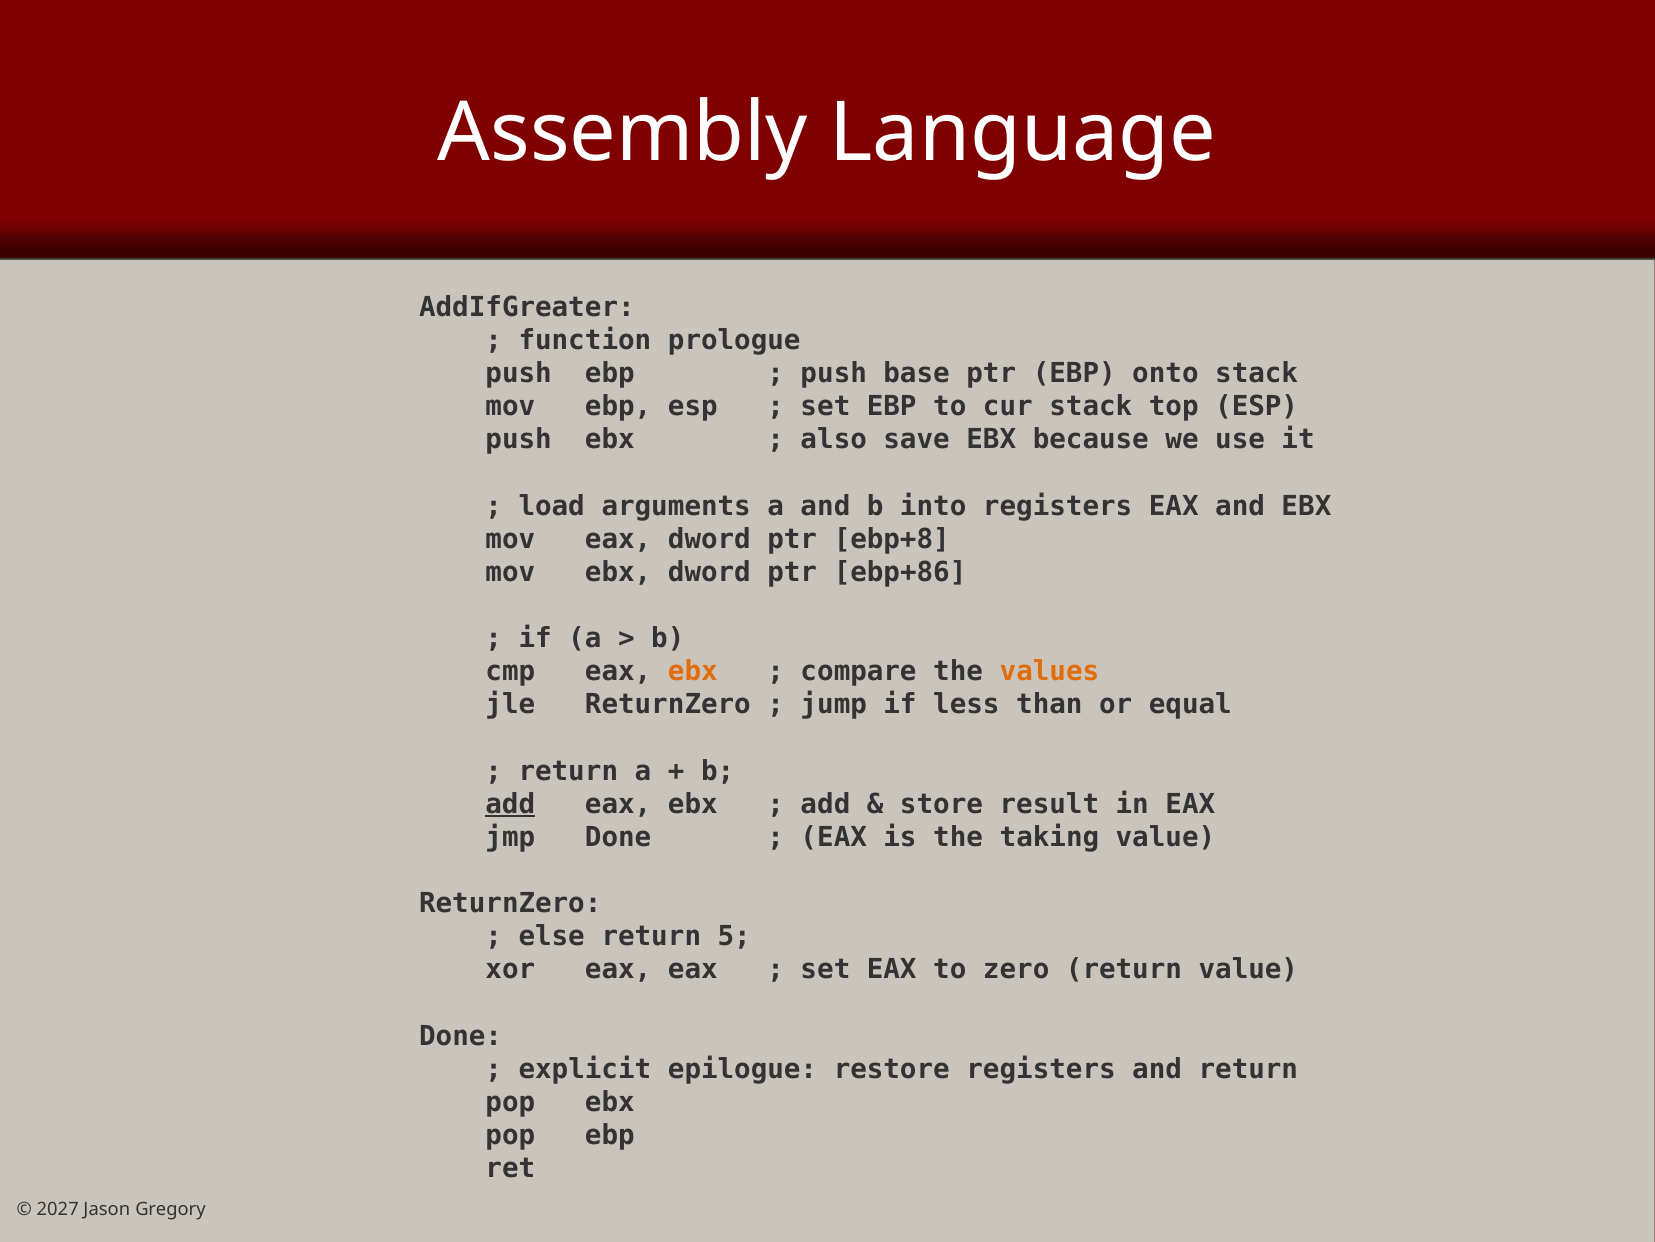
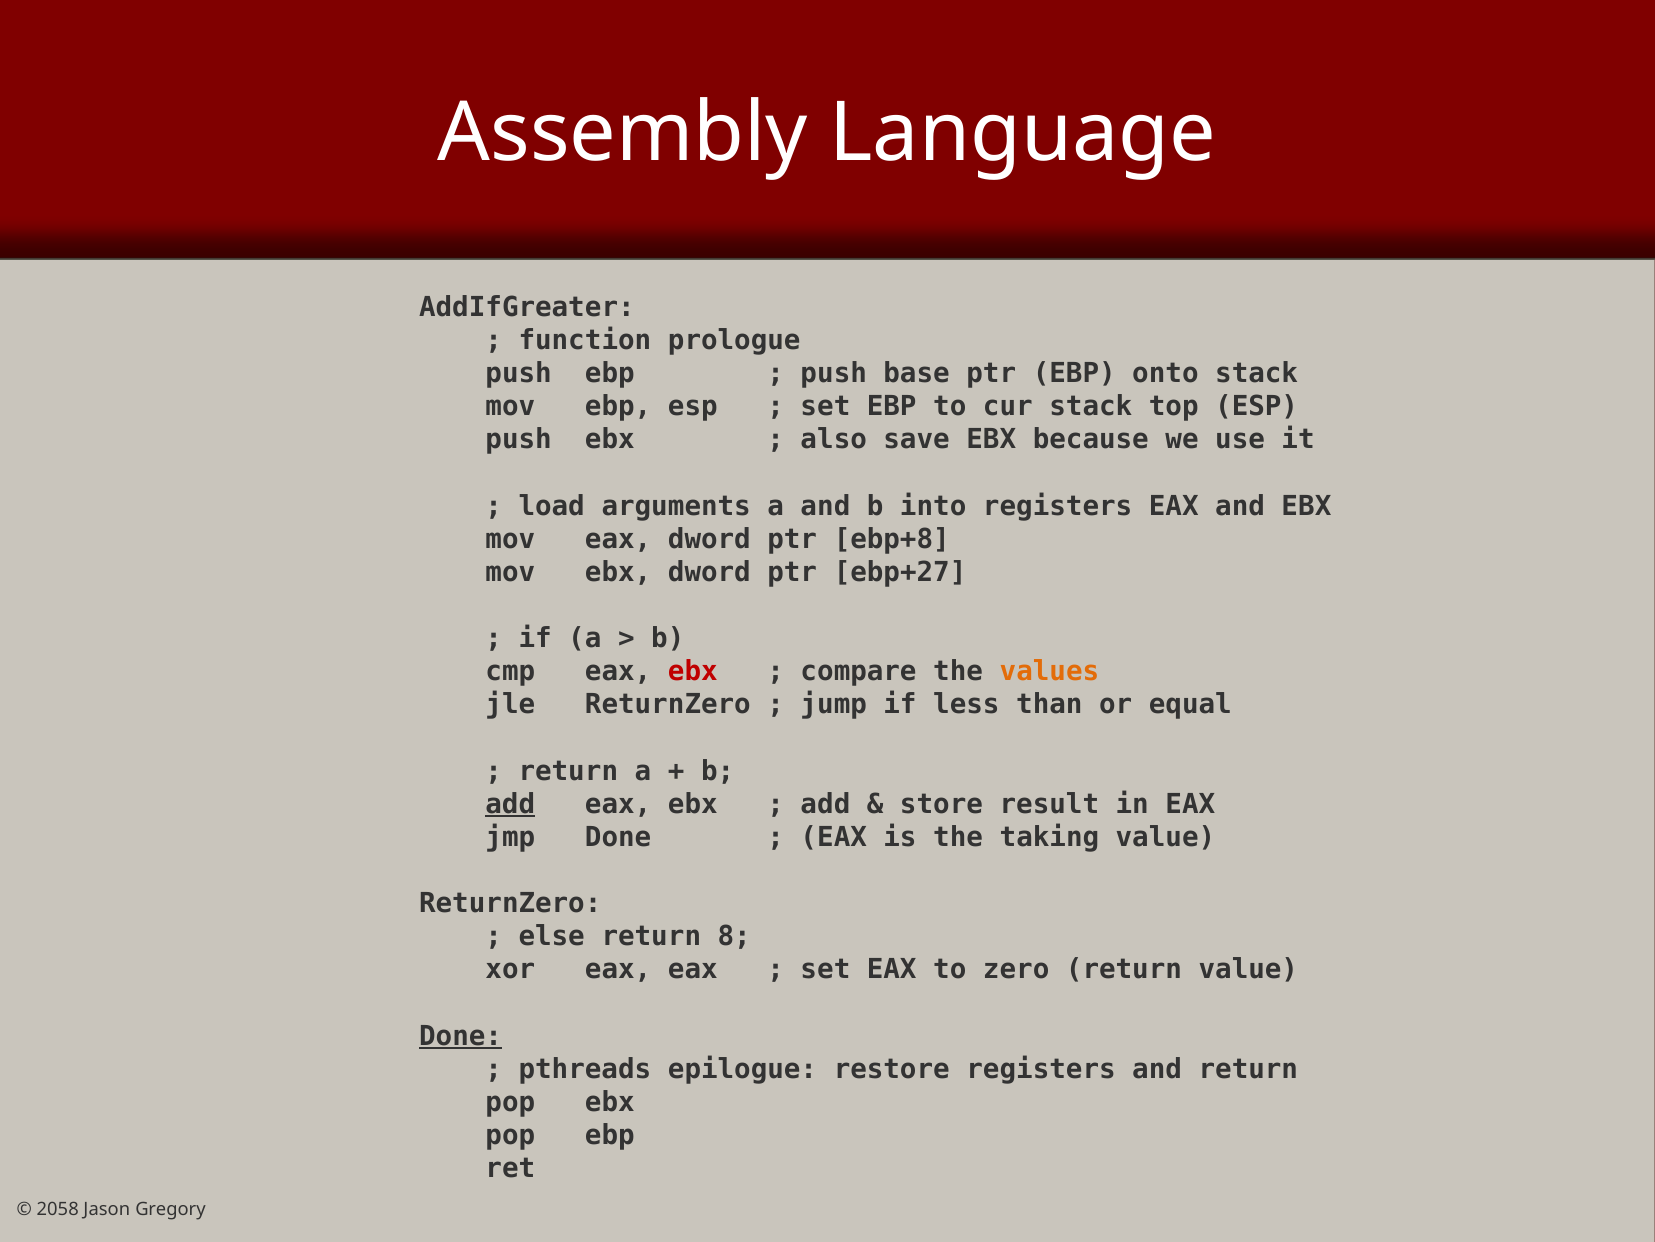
ebp+86: ebp+86 -> ebp+27
ebx at (693, 671) colour: orange -> red
5: 5 -> 8
Done at (461, 1035) underline: none -> present
explicit: explicit -> pthreads
2027: 2027 -> 2058
